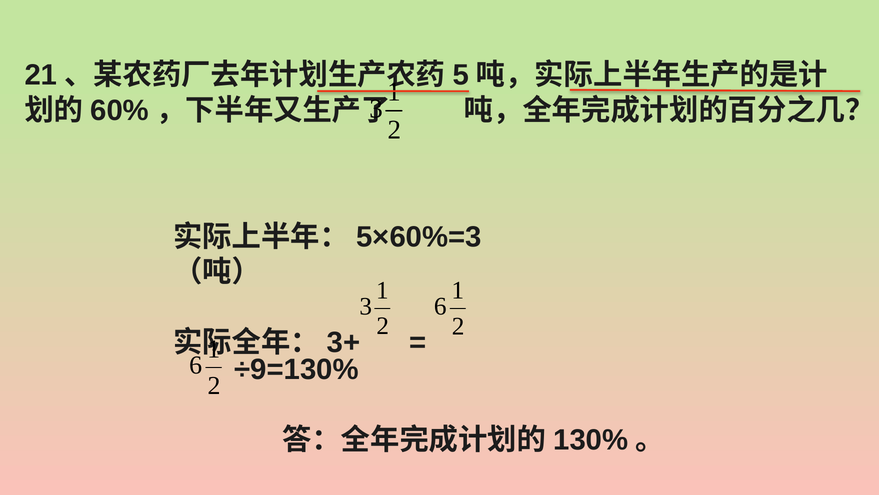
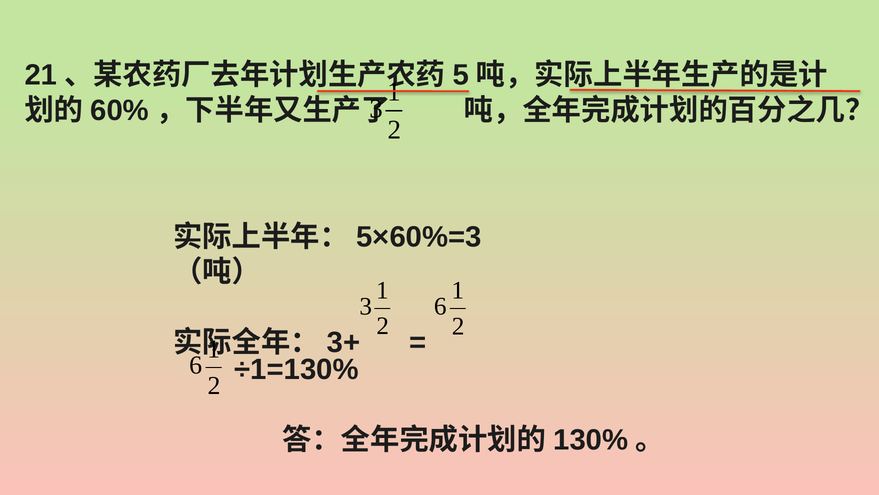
÷9=130%: ÷9=130% -> ÷1=130%
